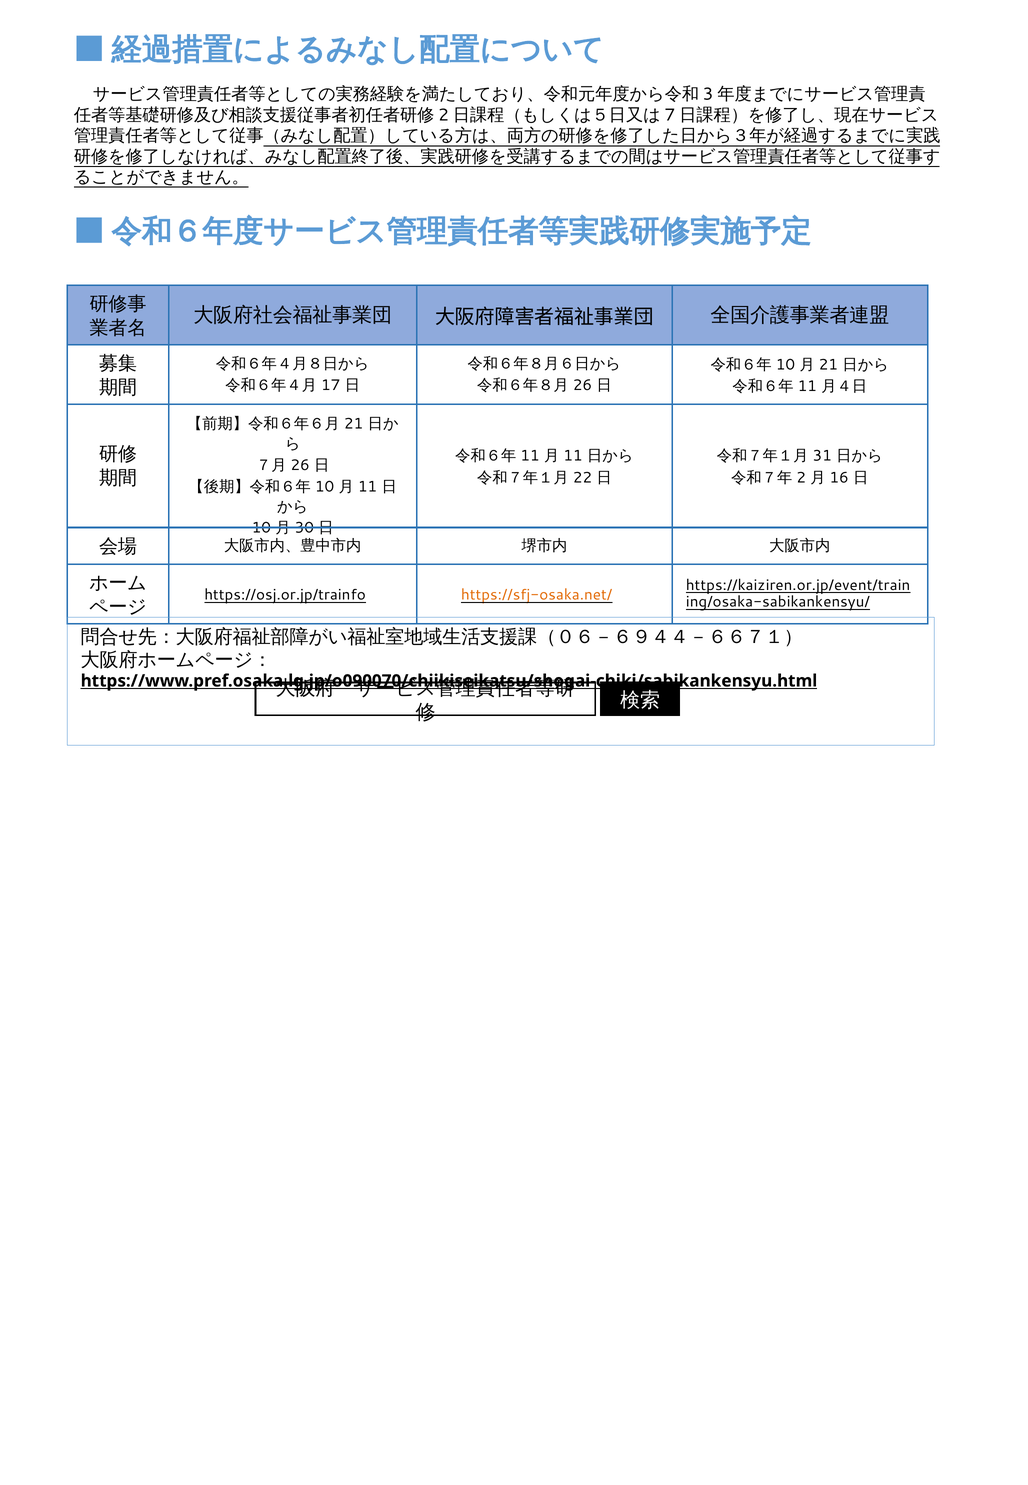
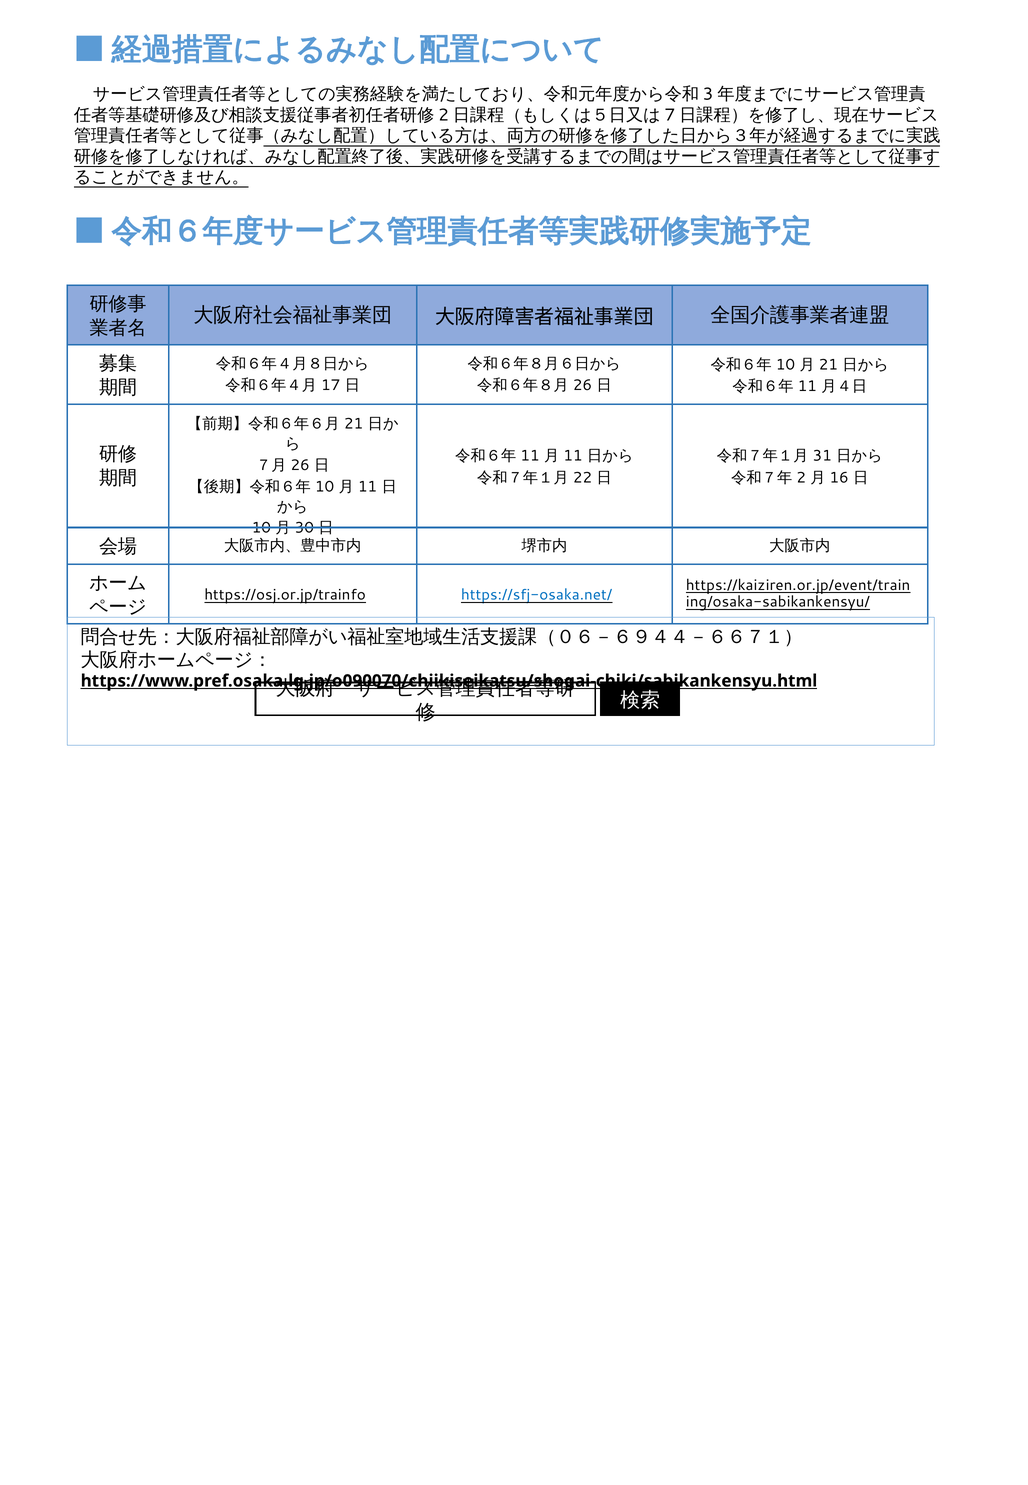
https://sfj-osaka.net/ colour: orange -> blue
